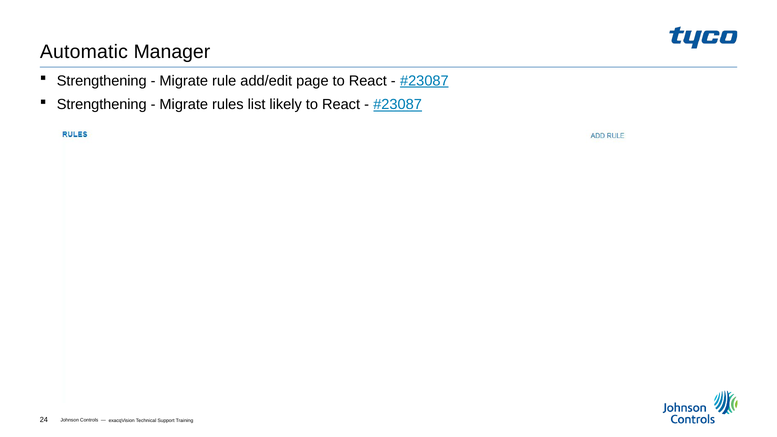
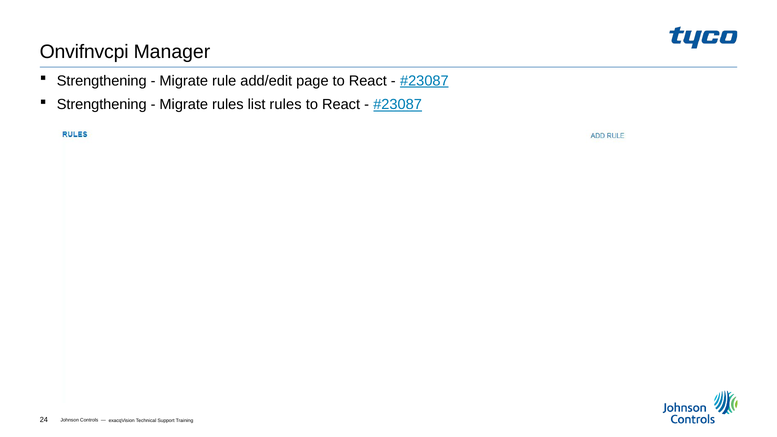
Automatic: Automatic -> Onvifnvcpi
list likely: likely -> rules
